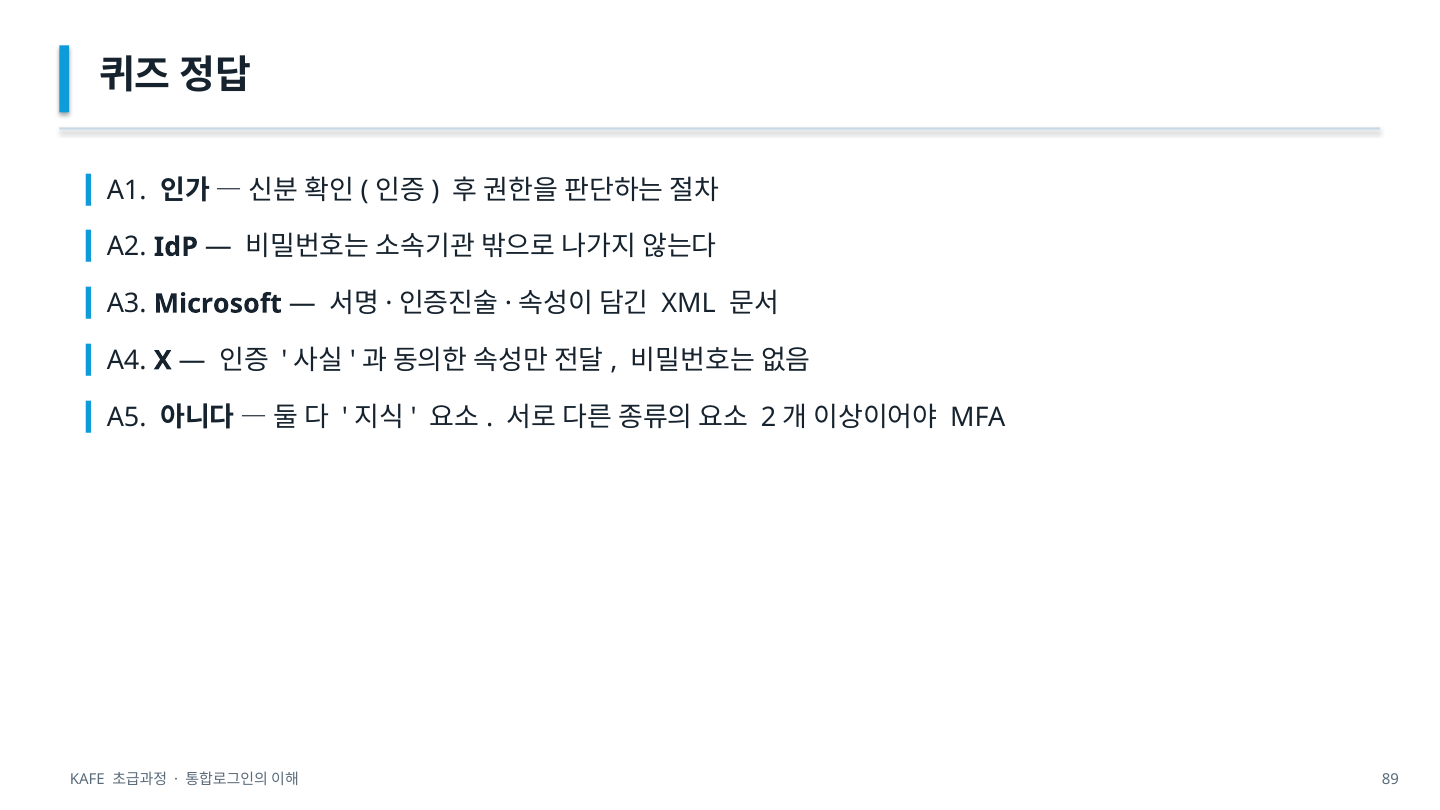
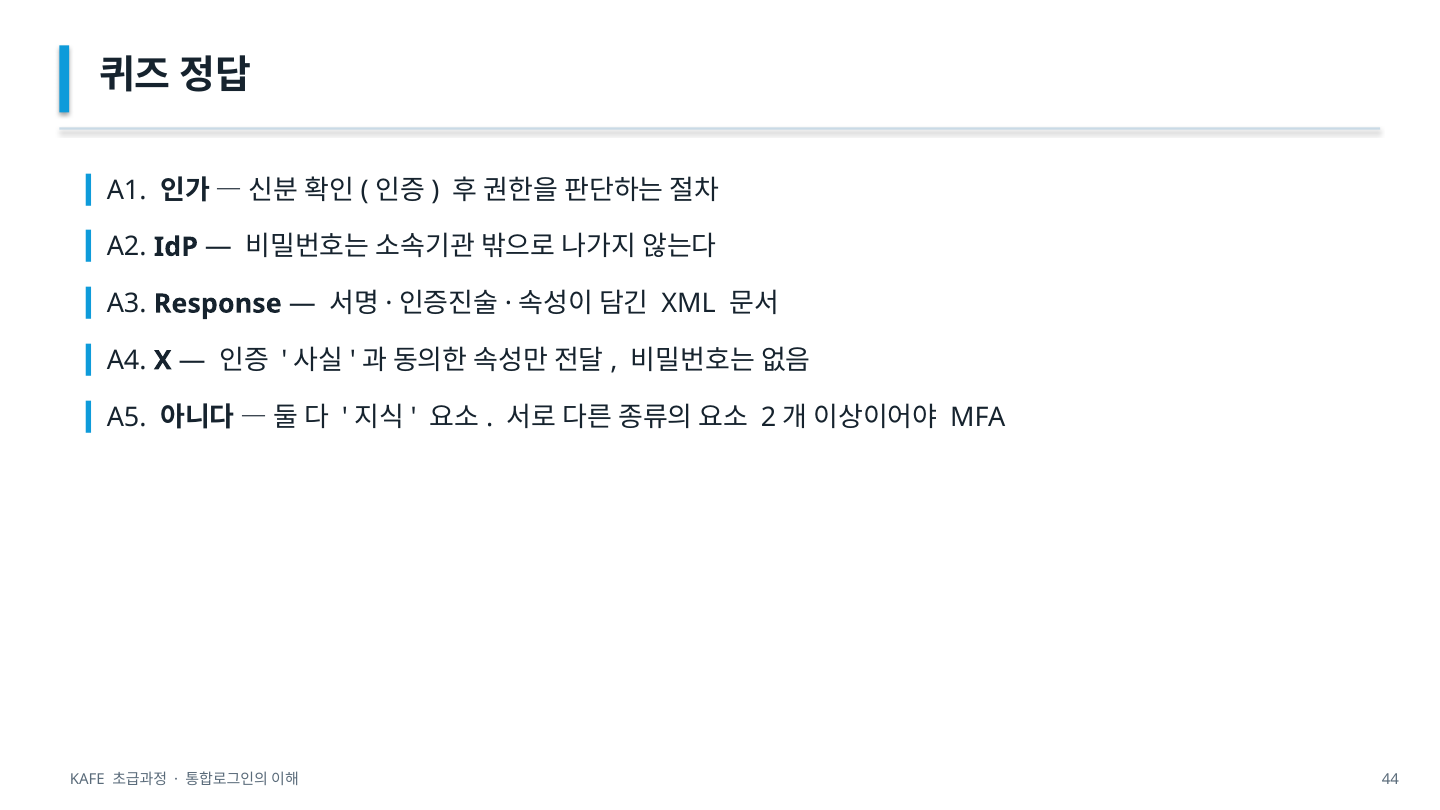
Microsoft: Microsoft -> Response
89: 89 -> 44
